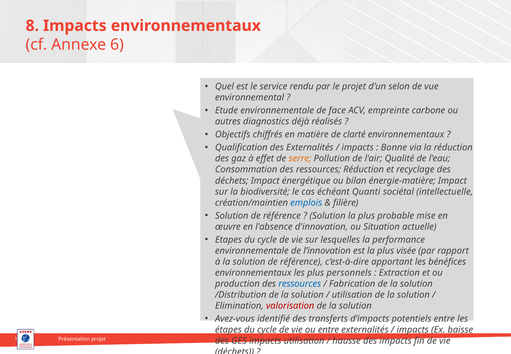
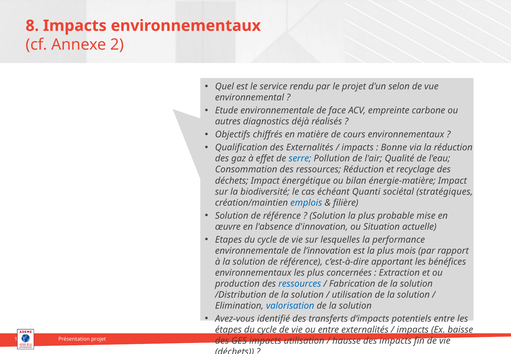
6: 6 -> 2
clarté: clarté -> cours
serre colour: orange -> blue
intellectuelle: intellectuelle -> stratégiques
visée: visée -> mois
personnels: personnels -> concernées
valorisation colour: red -> blue
